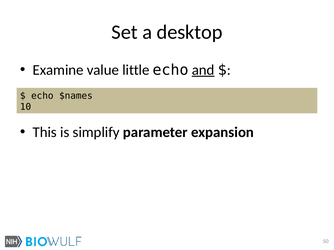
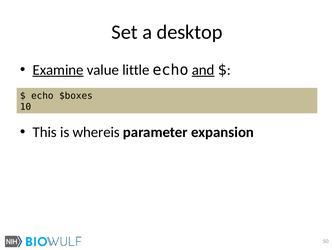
Examine underline: none -> present
$names: $names -> $boxes
simplify: simplify -> whereis
